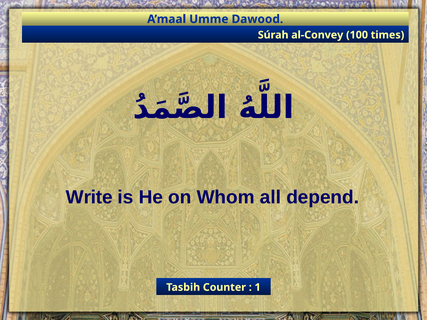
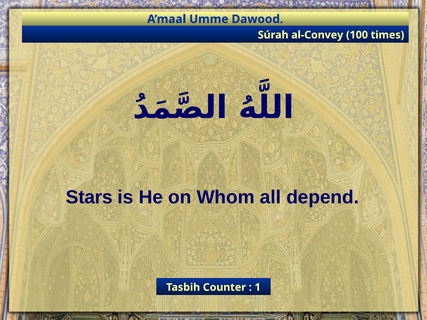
Write: Write -> Stars
